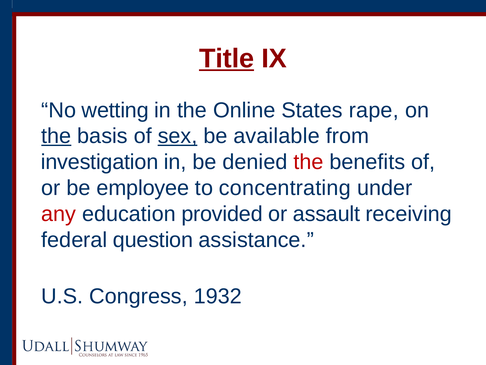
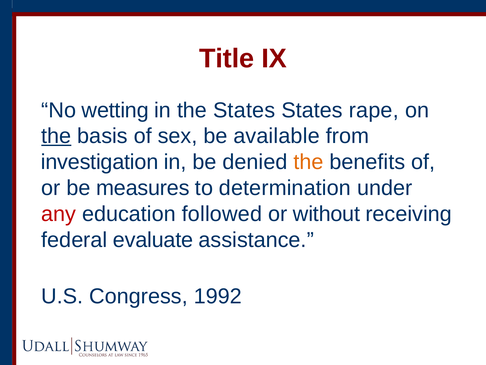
Title underline: present -> none
the Online: Online -> States
sex underline: present -> none
the at (309, 162) colour: red -> orange
employee: employee -> measures
concentrating: concentrating -> determination
provided: provided -> followed
assault: assault -> without
question: question -> evaluate
1932: 1932 -> 1992
